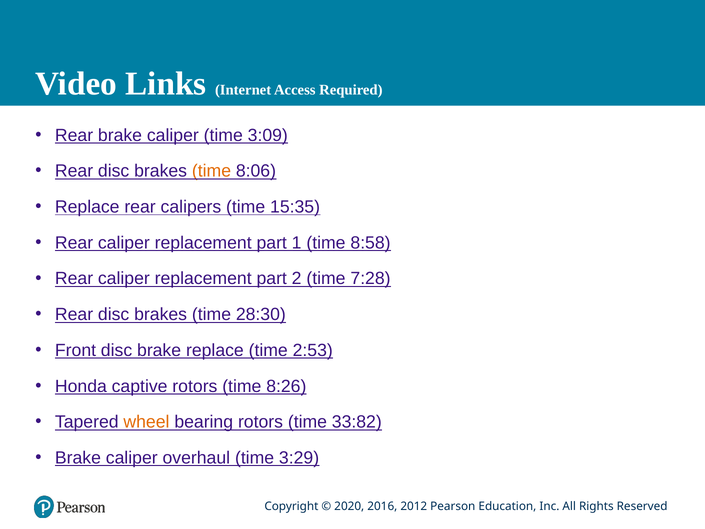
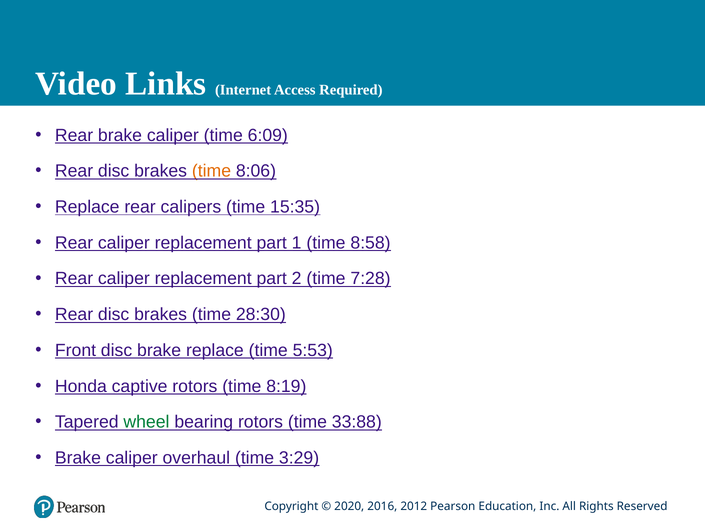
3:09: 3:09 -> 6:09
2:53: 2:53 -> 5:53
8:26: 8:26 -> 8:19
wheel colour: orange -> green
33:82: 33:82 -> 33:88
